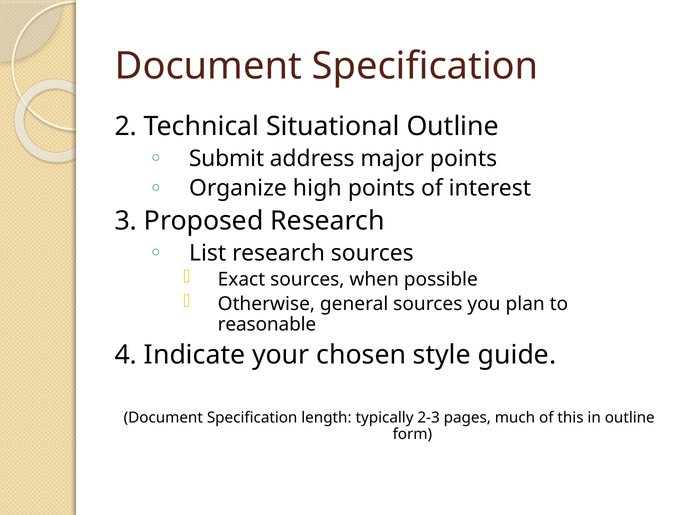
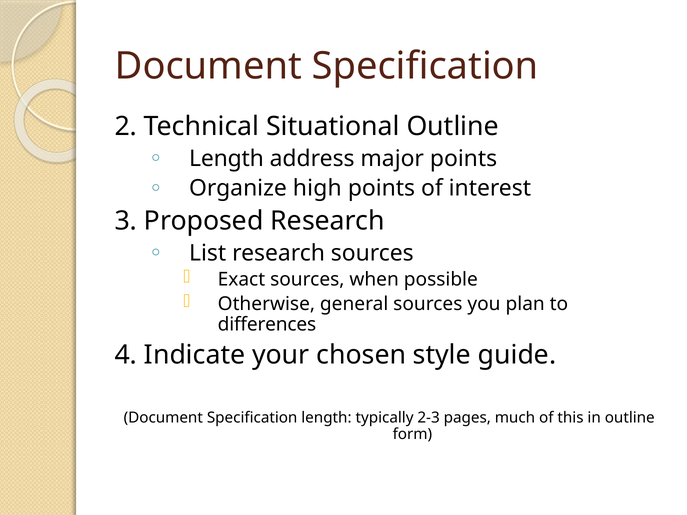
Submit at (227, 159): Submit -> Length
reasonable: reasonable -> differences
